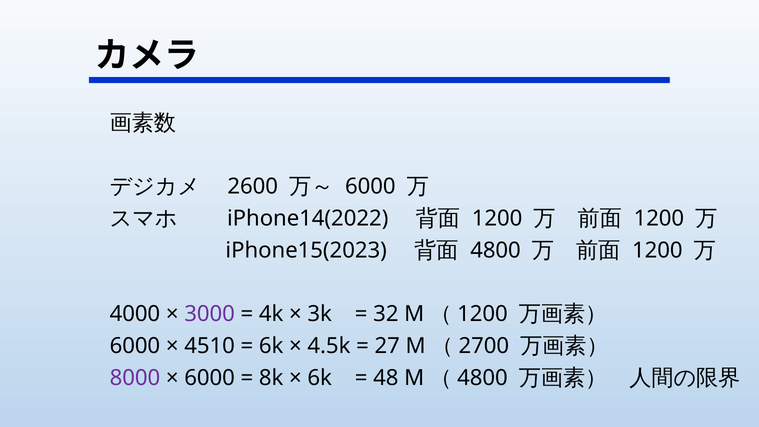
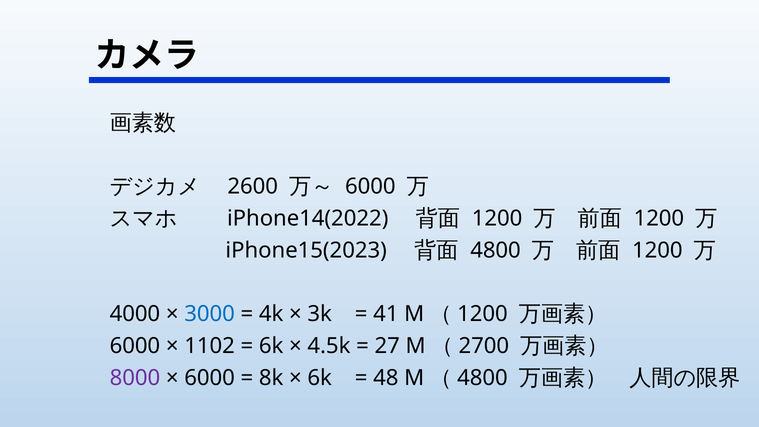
3000 colour: purple -> blue
32: 32 -> 41
4510: 4510 -> 1102
